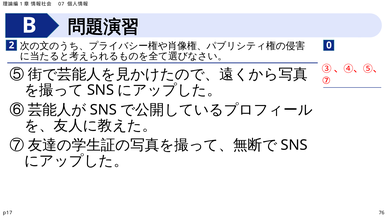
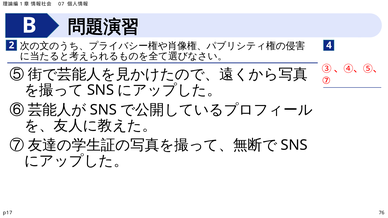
0: 0 -> 4
